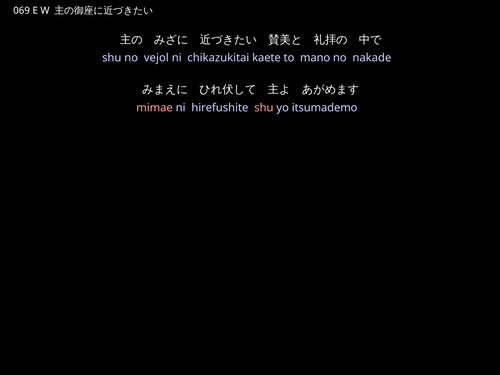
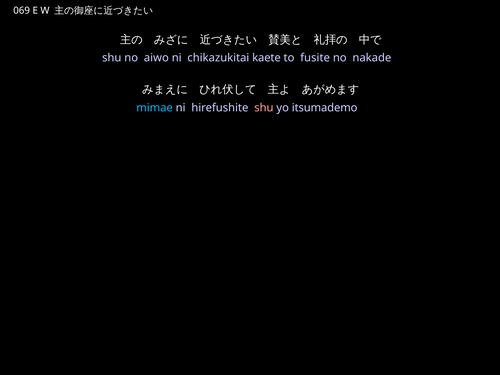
vejol: vejol -> aiwo
mano: mano -> fusite
mimae colour: pink -> light blue
